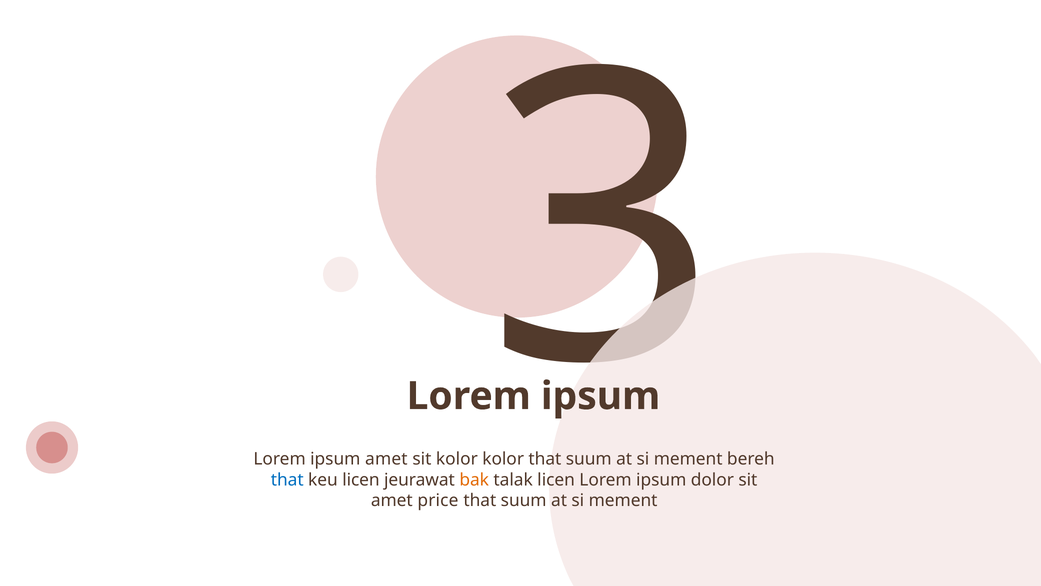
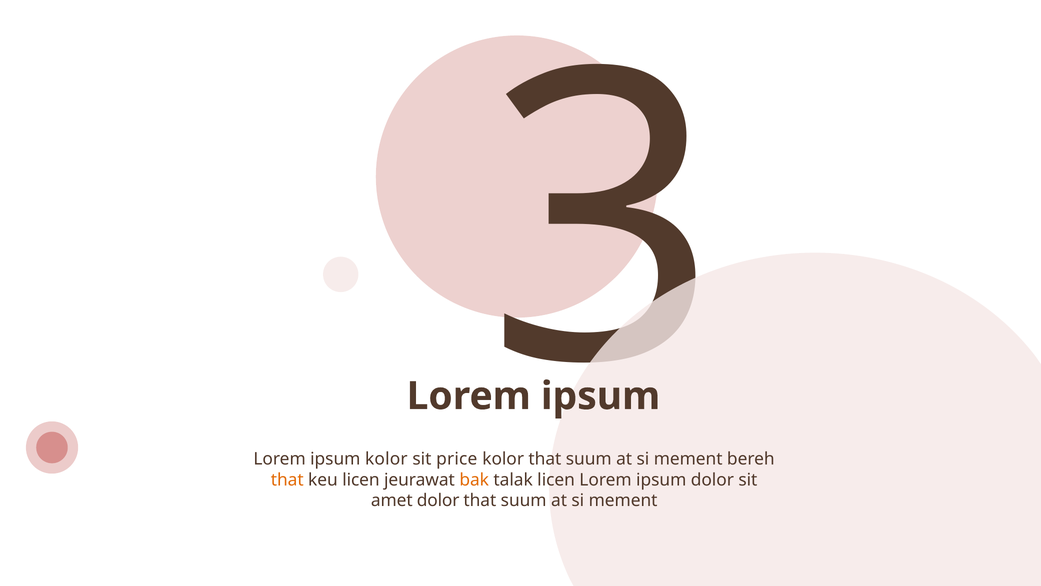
ipsum amet: amet -> kolor
sit kolor: kolor -> price
that at (287, 480) colour: blue -> orange
amet price: price -> dolor
